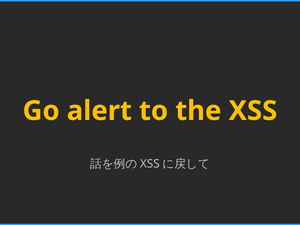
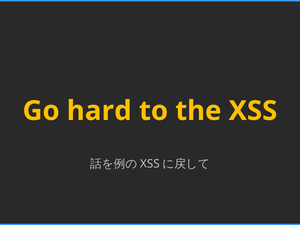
alert: alert -> hard
